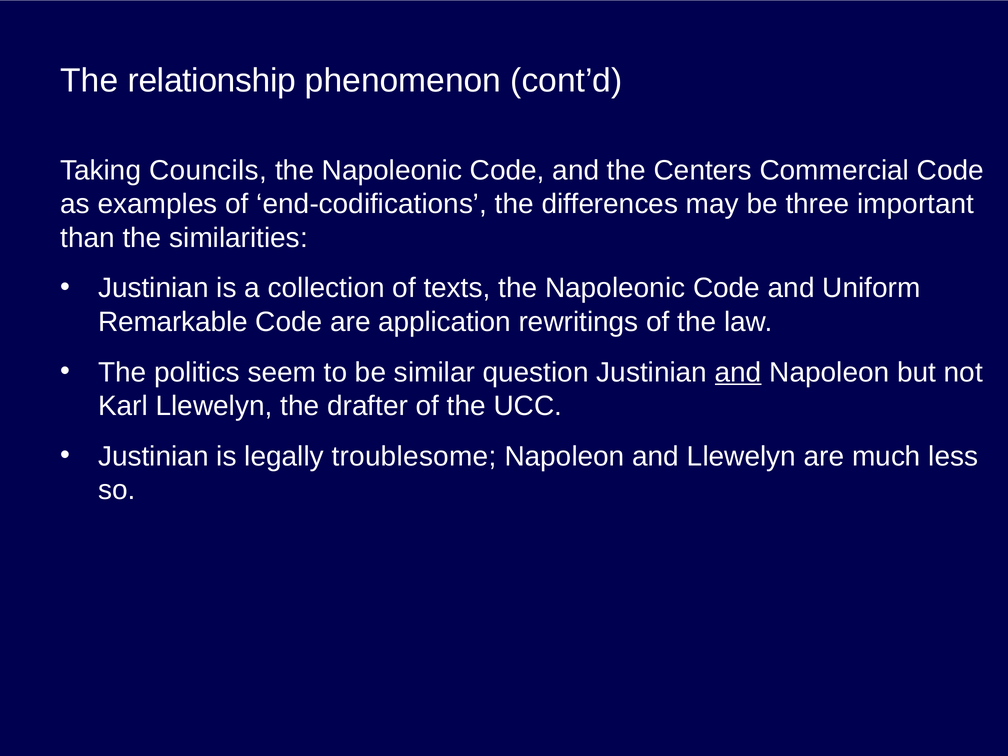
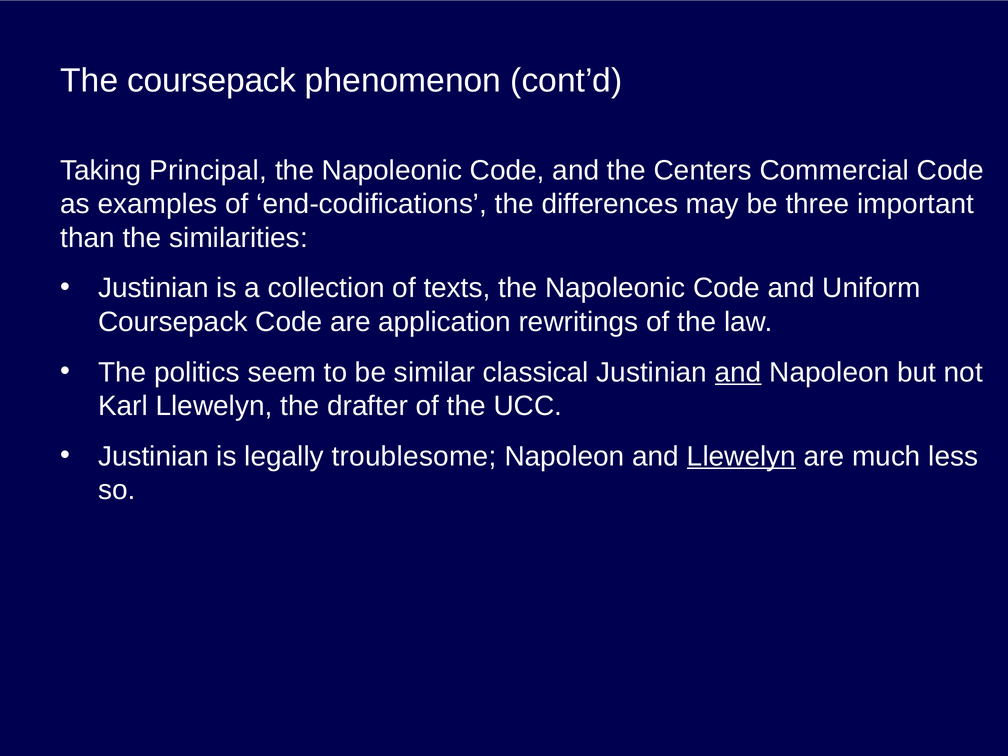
The relationship: relationship -> coursepack
Councils: Councils -> Principal
Remarkable at (173, 322): Remarkable -> Coursepack
question: question -> classical
Llewelyn at (741, 456) underline: none -> present
